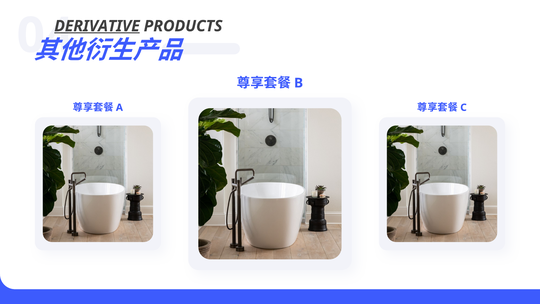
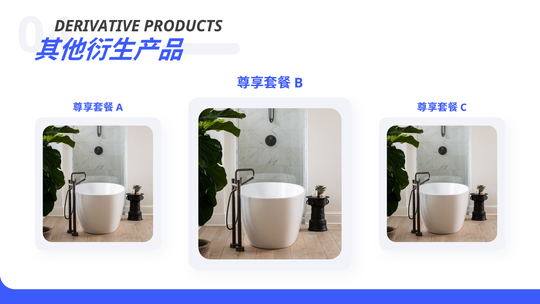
DERIVATIVE underline: present -> none
